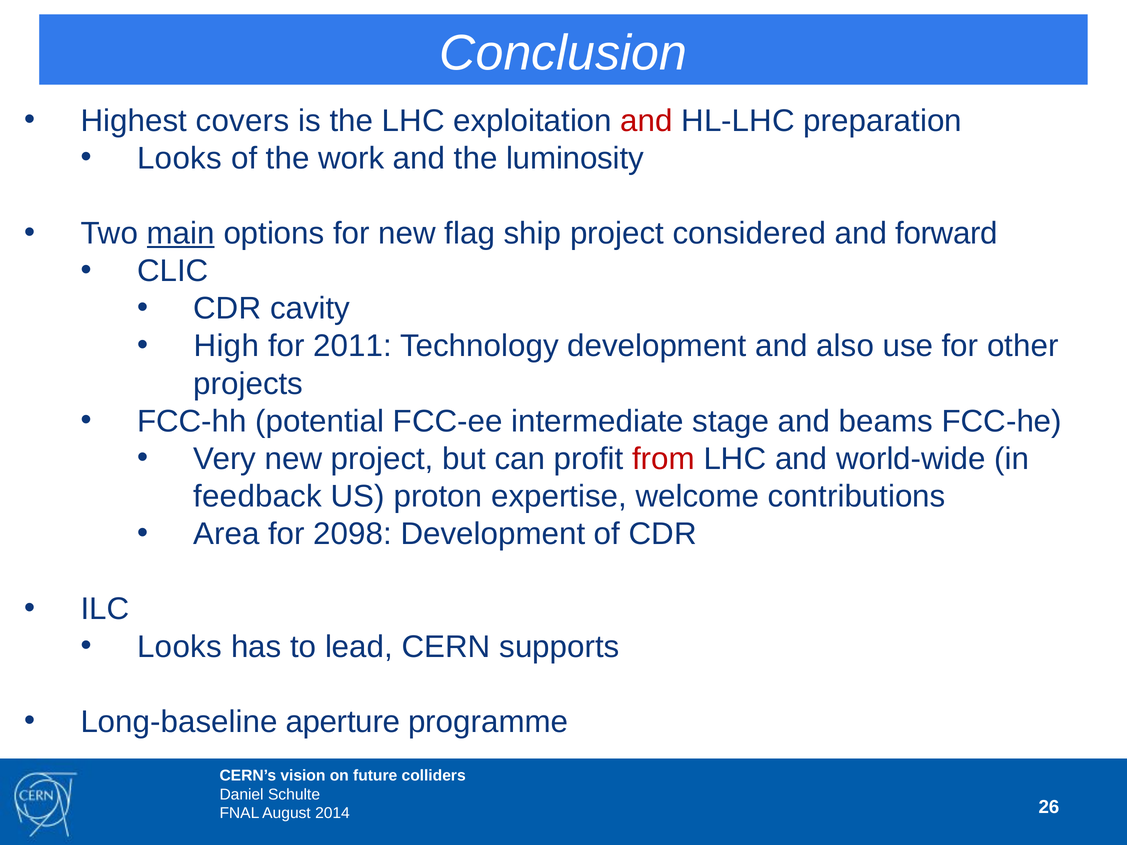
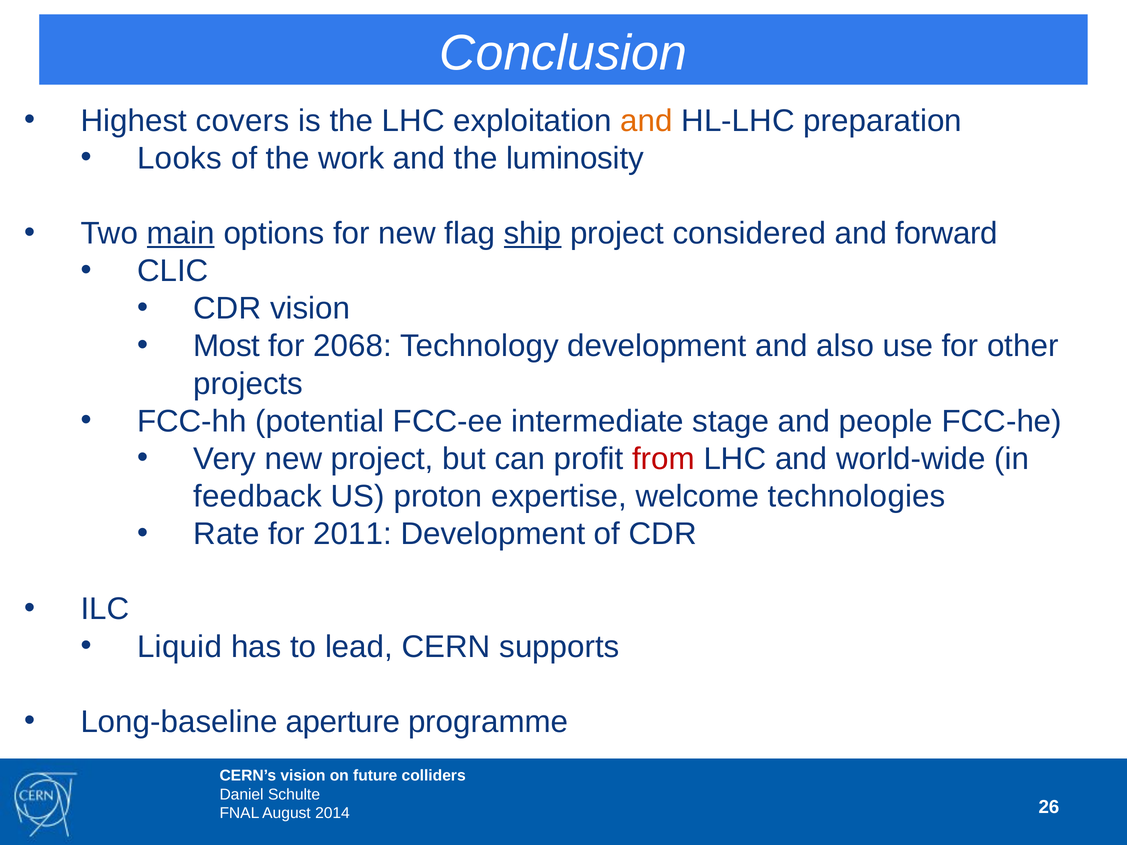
and at (647, 121) colour: red -> orange
ship underline: none -> present
CDR cavity: cavity -> vision
High: High -> Most
2011: 2011 -> 2068
beams: beams -> people
contributions: contributions -> technologies
Area: Area -> Rate
2098: 2098 -> 2011
Looks at (180, 647): Looks -> Liquid
